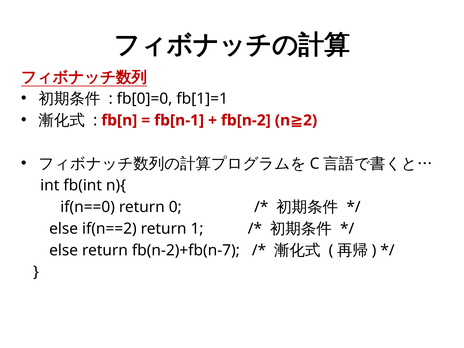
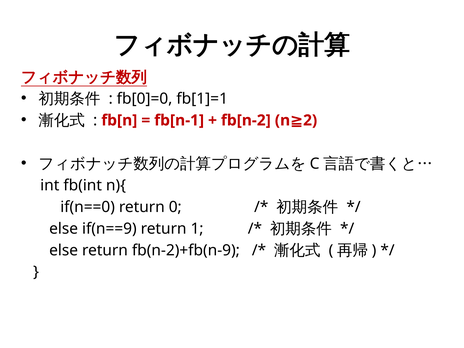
if(n==2: if(n==2 -> if(n==9
fb(n-2)+fb(n-7: fb(n-2)+fb(n-7 -> fb(n-2)+fb(n-9
